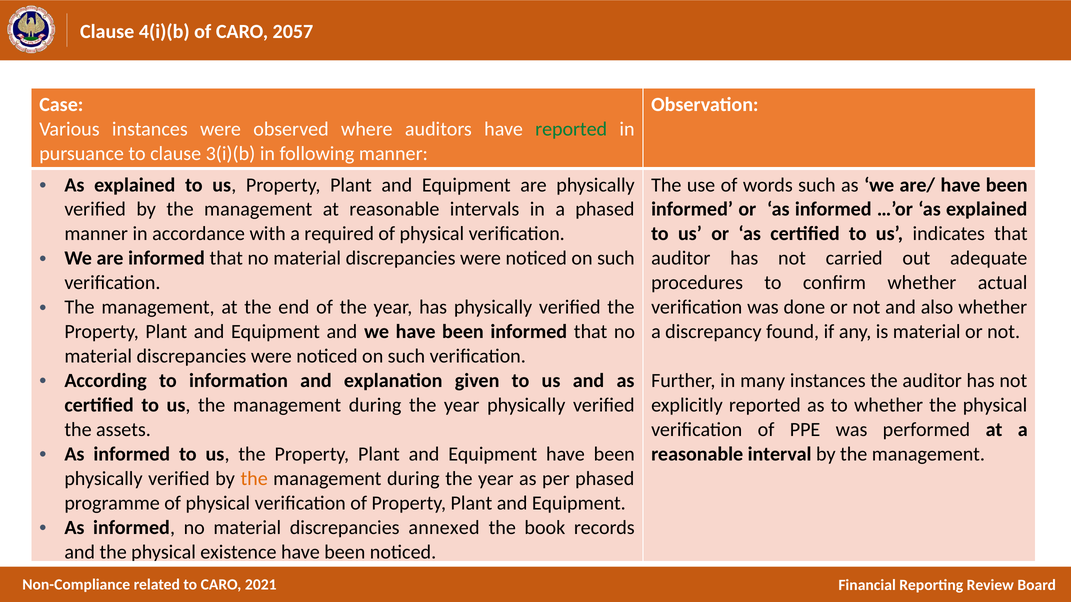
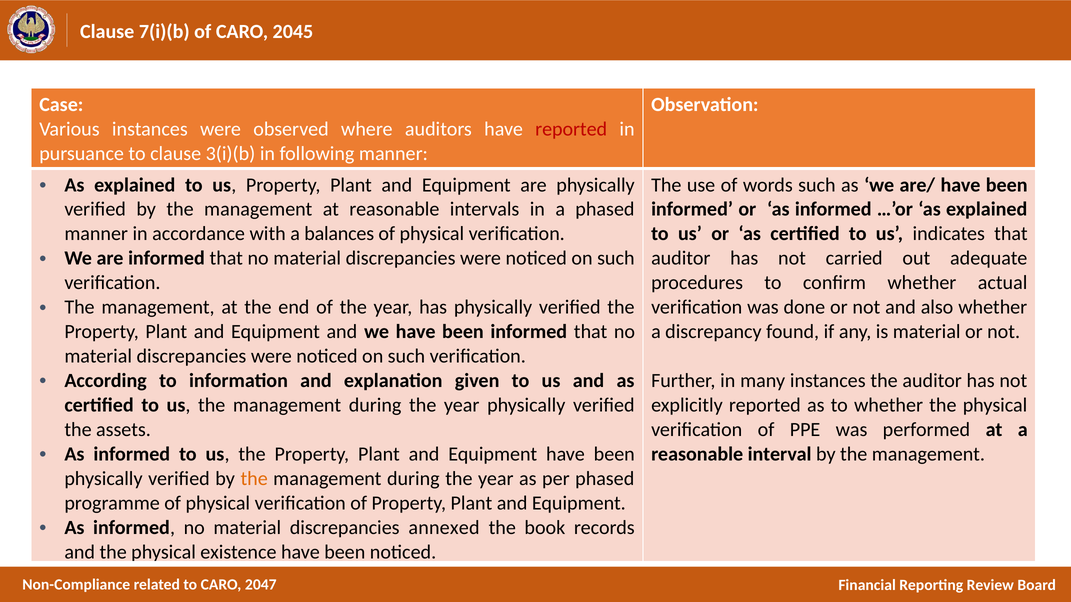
4(i)(b: 4(i)(b -> 7(i)(b
2057: 2057 -> 2045
reported at (571, 129) colour: green -> red
required: required -> balances
2021: 2021 -> 2047
